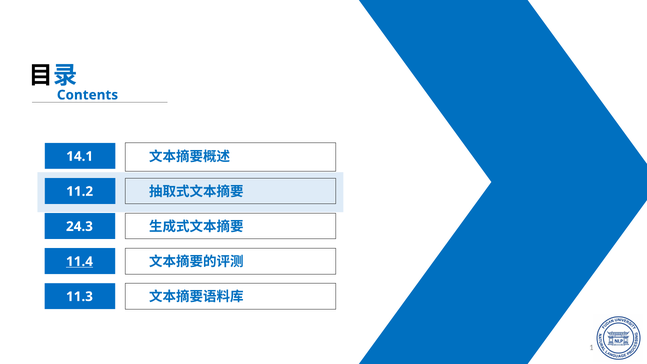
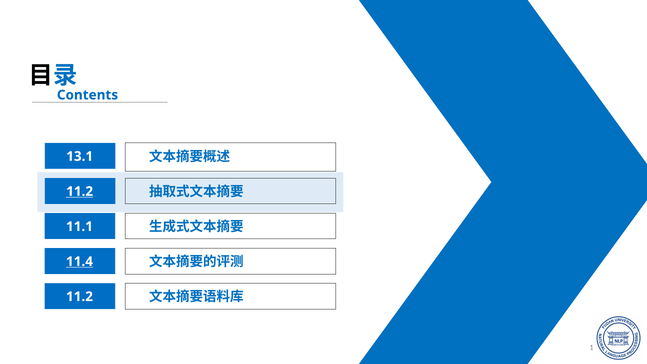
14.1: 14.1 -> 13.1
11.2 at (80, 191) underline: none -> present
24.3: 24.3 -> 11.1
11.3 at (79, 297): 11.3 -> 11.2
